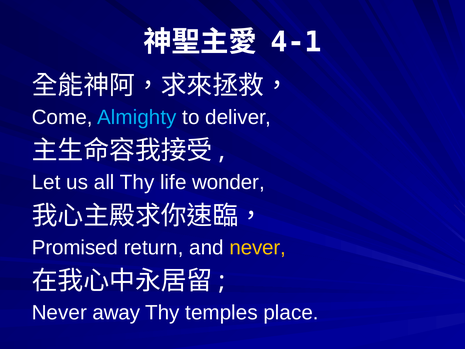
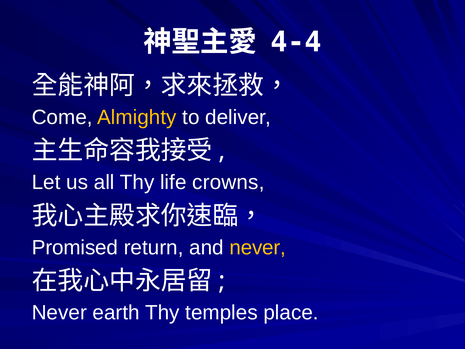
4-1: 4-1 -> 4-4
Almighty colour: light blue -> yellow
wonder: wonder -> crowns
away: away -> earth
